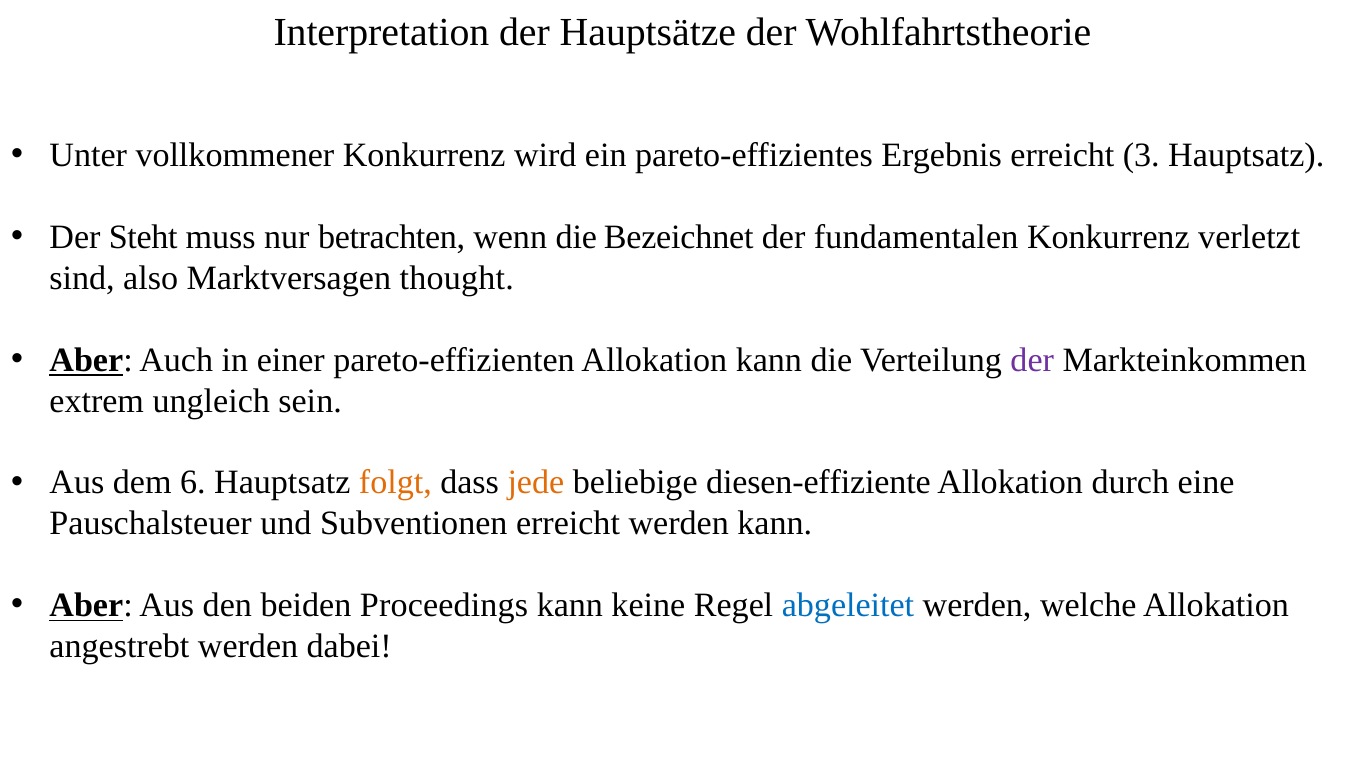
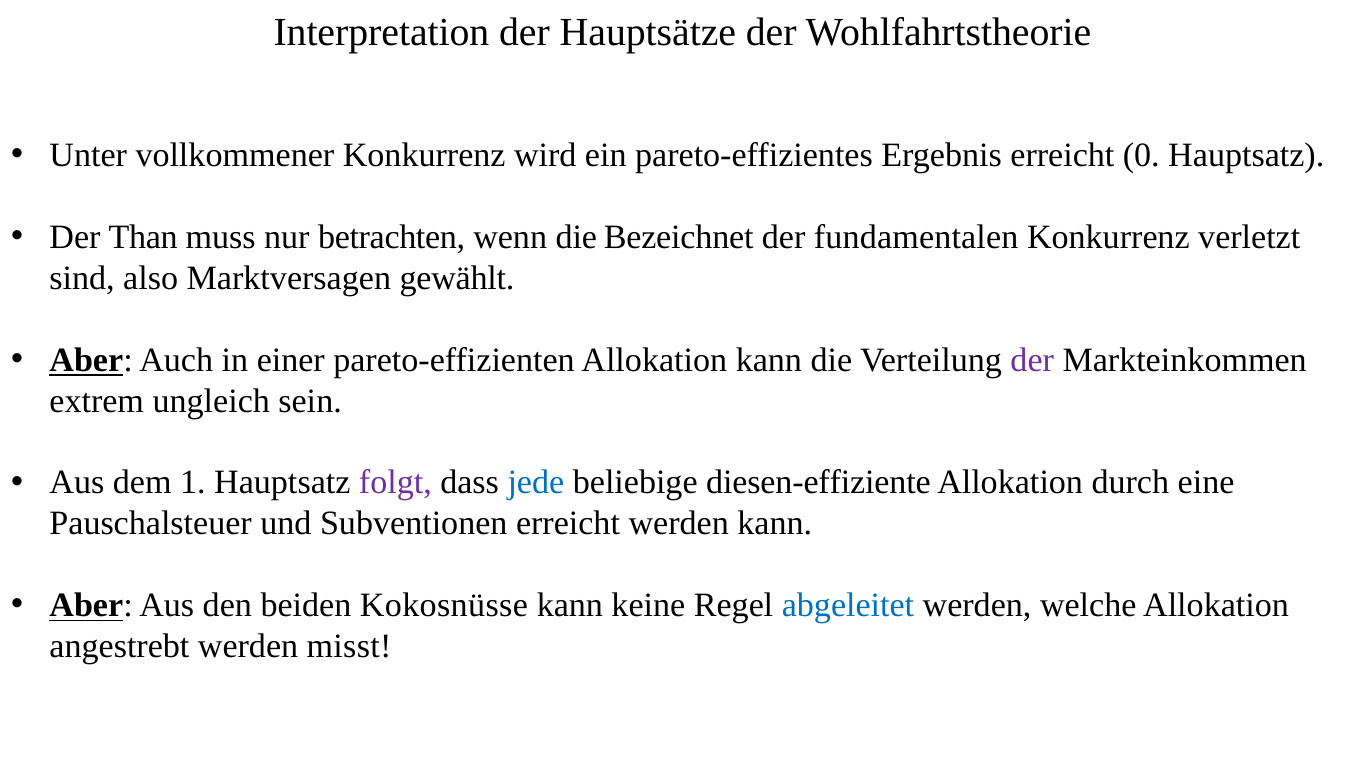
3: 3 -> 0
Steht: Steht -> Than
thought: thought -> gewählt
6: 6 -> 1
folgt colour: orange -> purple
jede colour: orange -> blue
Proceedings: Proceedings -> Kokosnüsse
dabei: dabei -> misst
